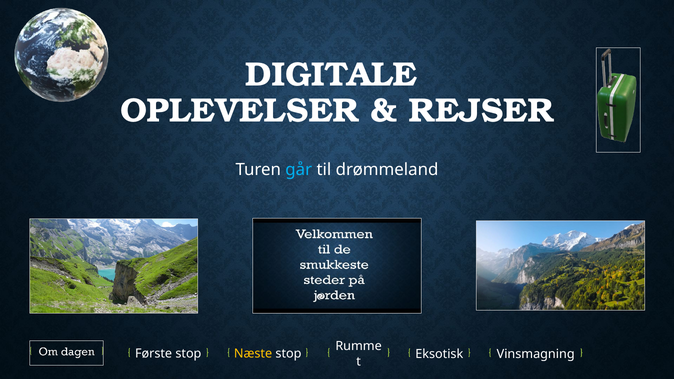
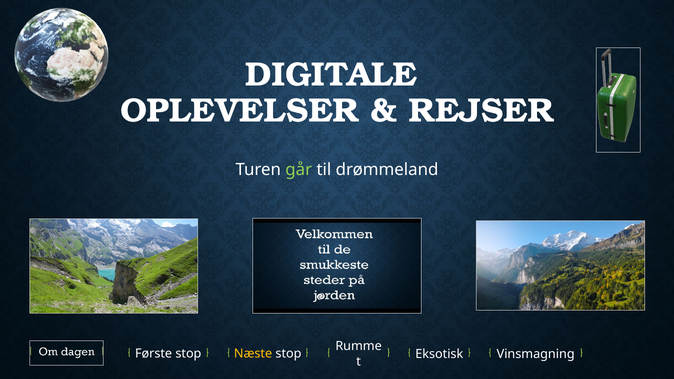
går colour: light blue -> light green
